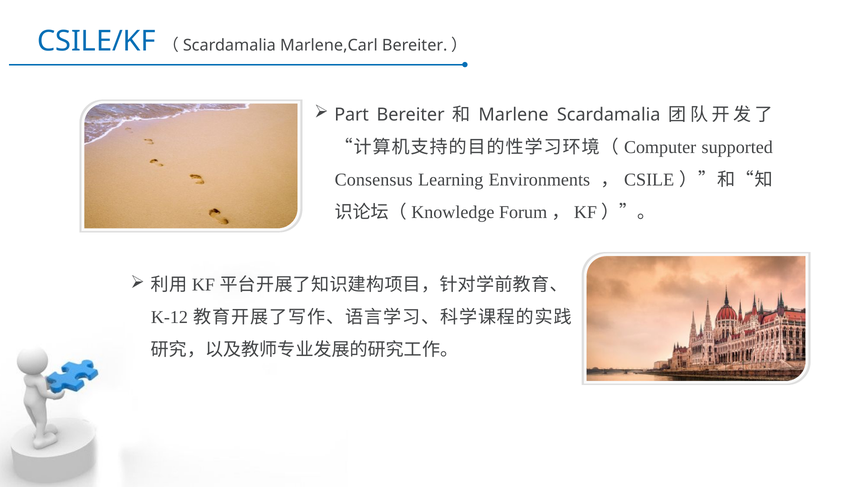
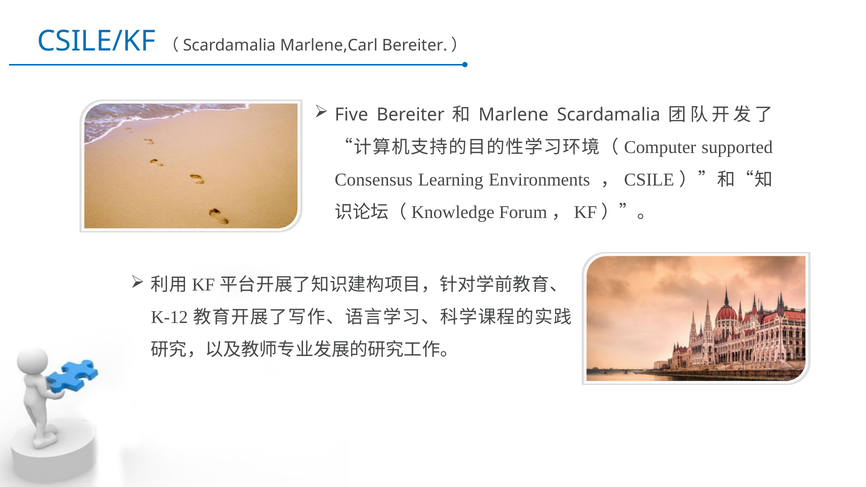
Part: Part -> Five
